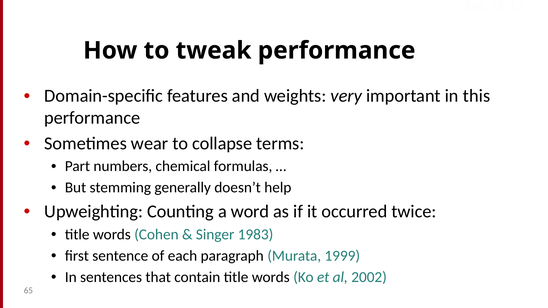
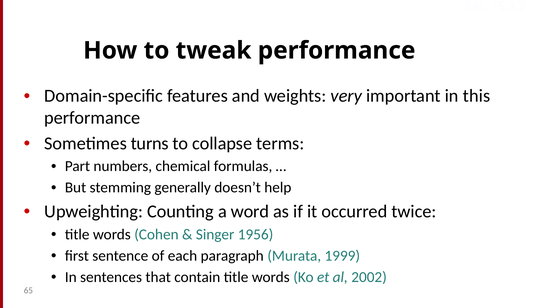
wear: wear -> turns
1983: 1983 -> 1956
